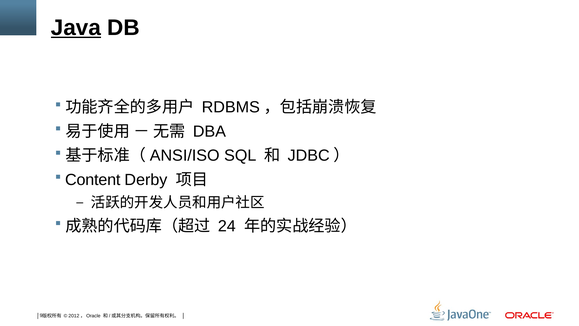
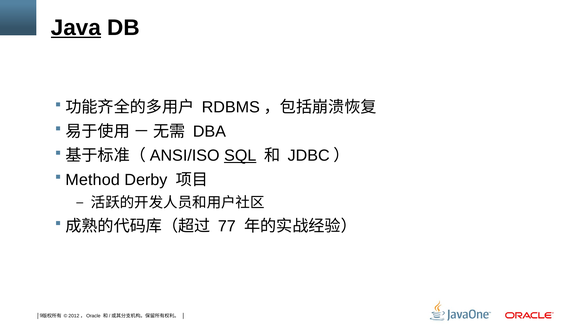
SQL underline: none -> present
Content: Content -> Method
24: 24 -> 77
